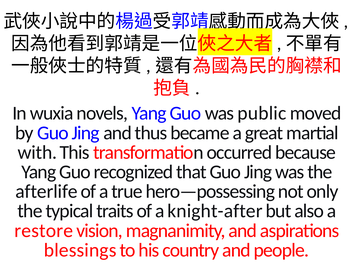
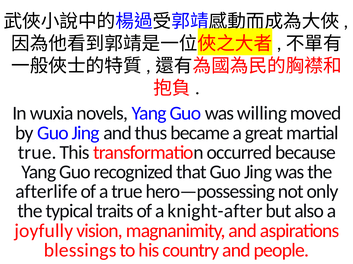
public: public -> willing
with at (37, 153): with -> true
restore: restore -> joyfully
